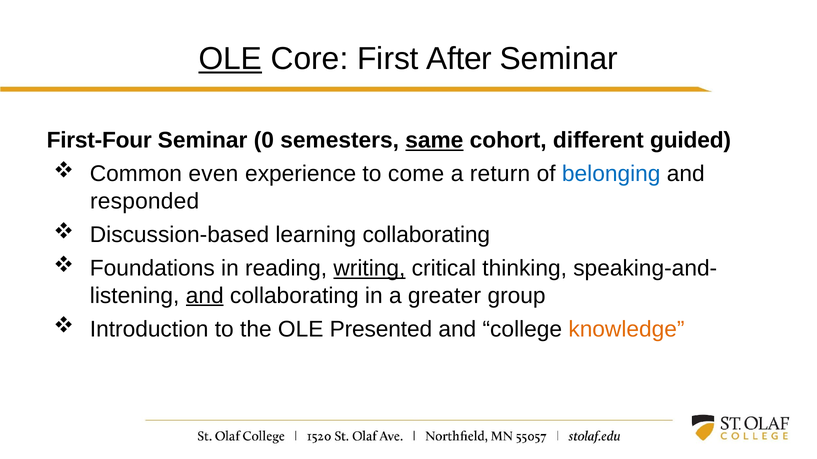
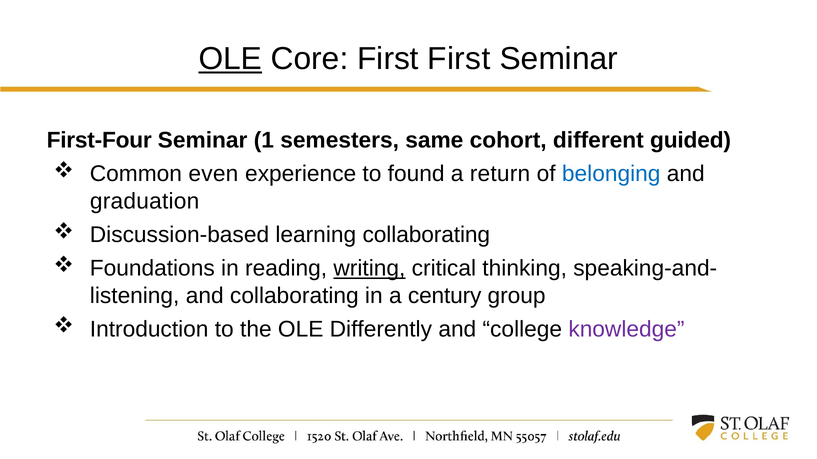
First After: After -> First
0: 0 -> 1
same underline: present -> none
come: come -> found
responded: responded -> graduation
and at (205, 296) underline: present -> none
greater: greater -> century
Presented: Presented -> Differently
knowledge colour: orange -> purple
